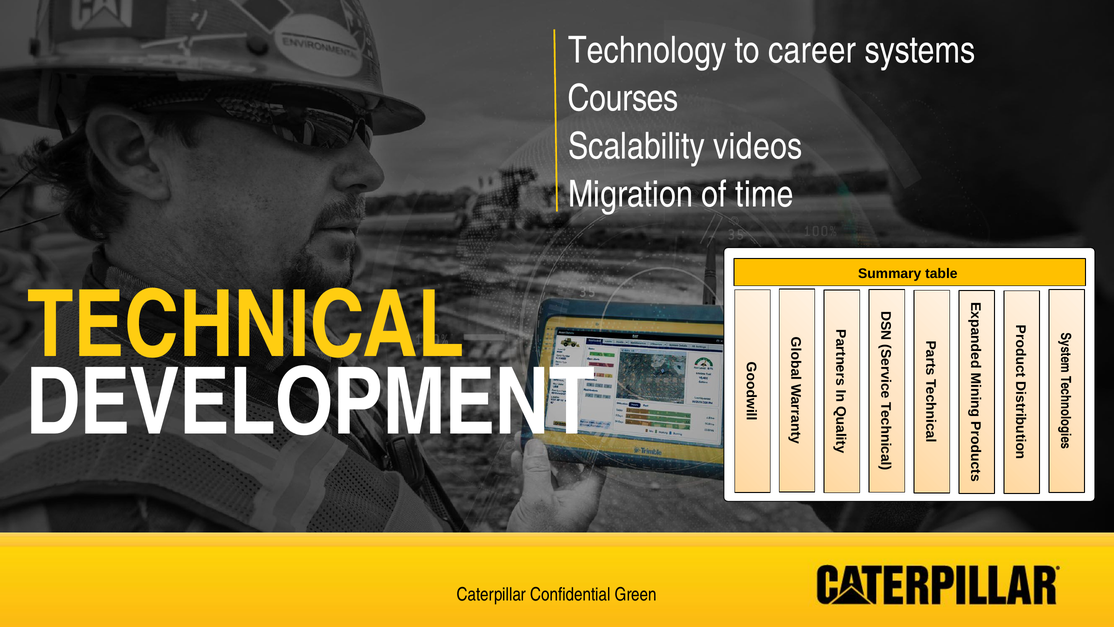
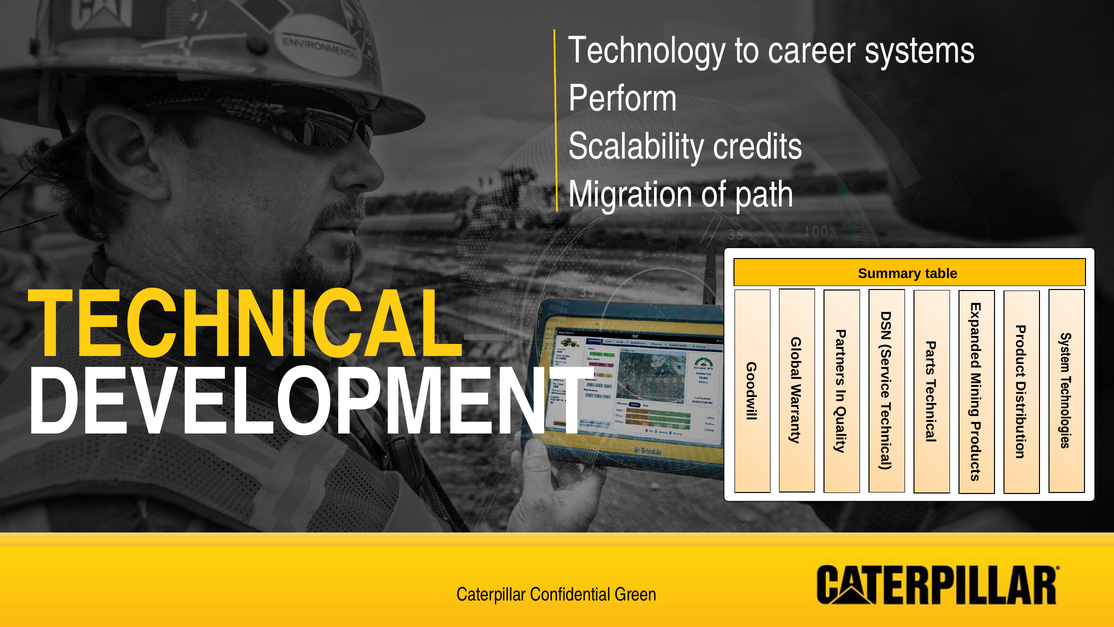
Courses: Courses -> Perform
videos: videos -> credits
time: time -> path
